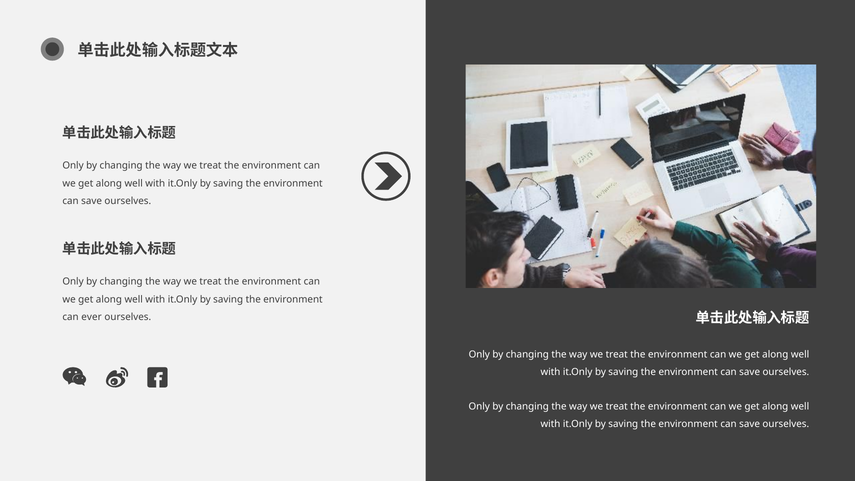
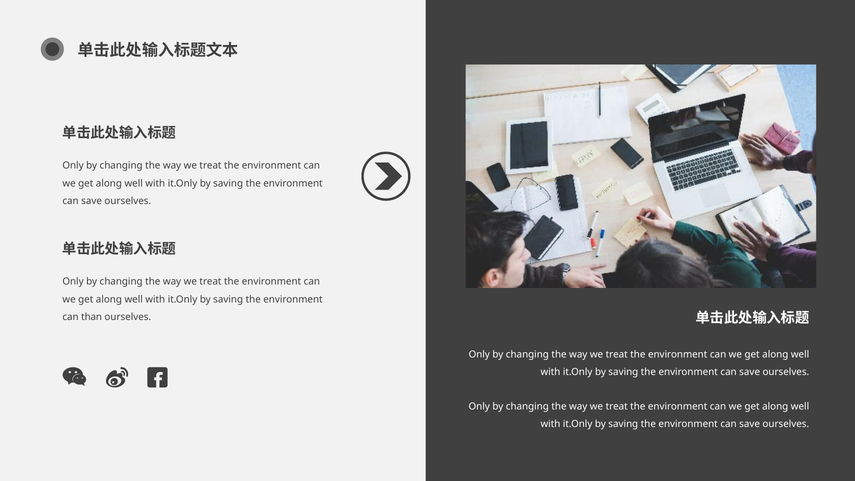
ever: ever -> than
